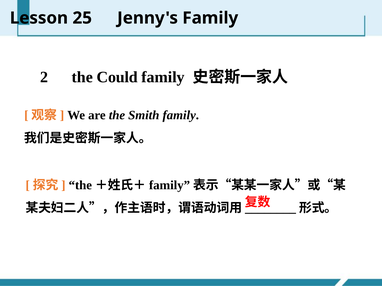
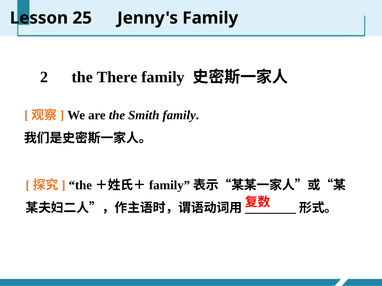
Could: Could -> There
